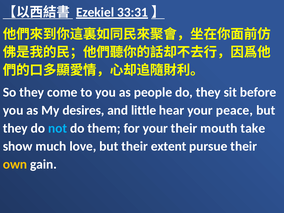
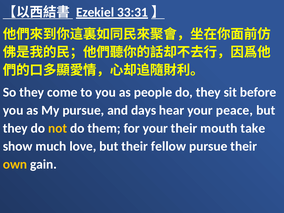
My desires: desires -> pursue
little: little -> days
not colour: light blue -> yellow
extent: extent -> fellow
